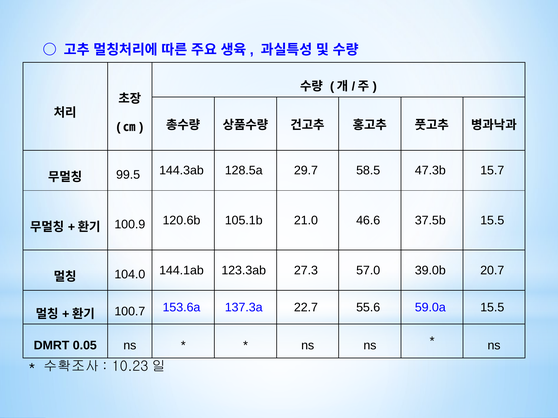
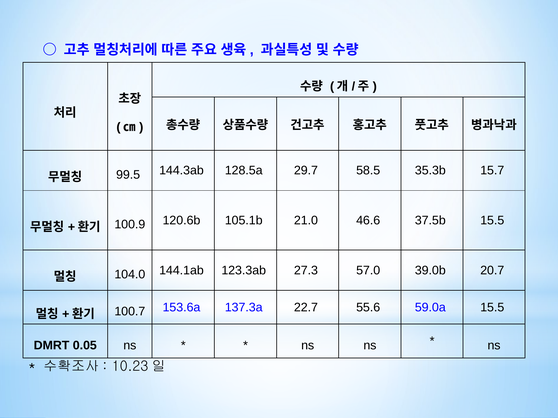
47.3b: 47.3b -> 35.3b
